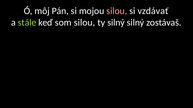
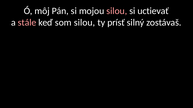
vzdávať: vzdávať -> uctievať
stále colour: light green -> pink
ty silný: silný -> prísť
